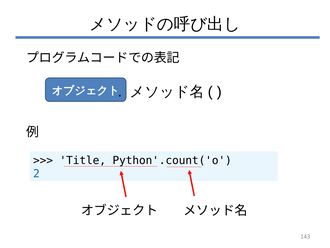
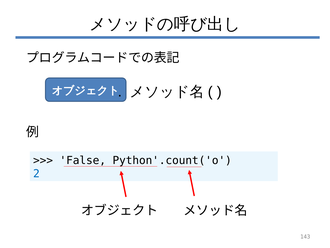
Title: Title -> False
